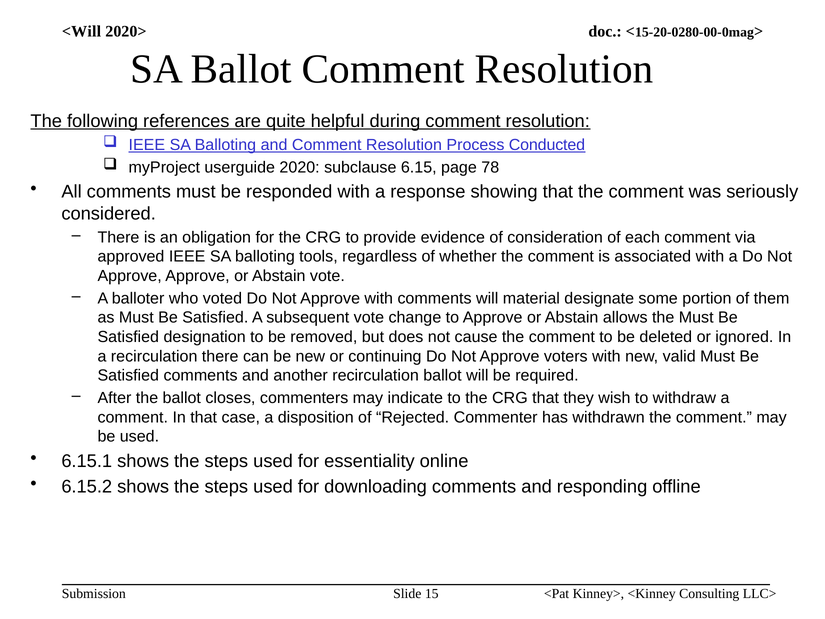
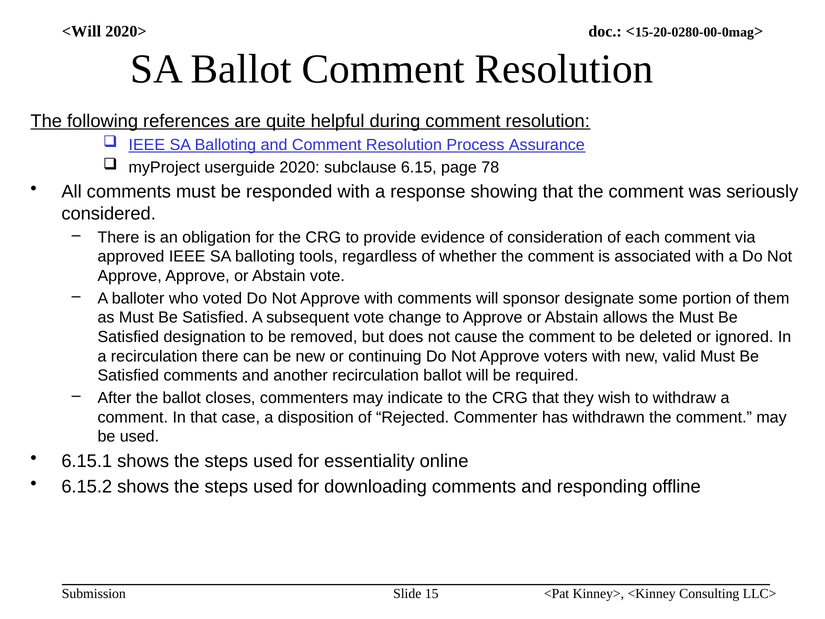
Conducted: Conducted -> Assurance
material: material -> sponsor
